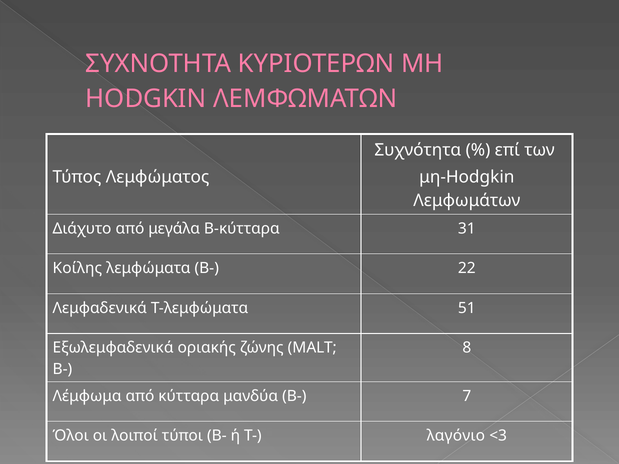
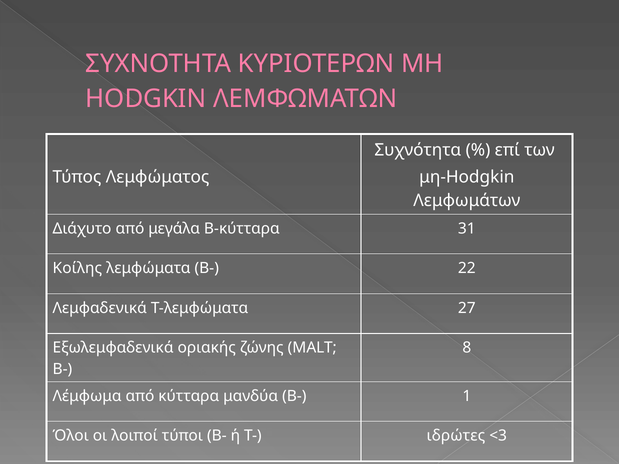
51: 51 -> 27
7: 7 -> 1
λαγόνιο: λαγόνιο -> ιδρώτες
